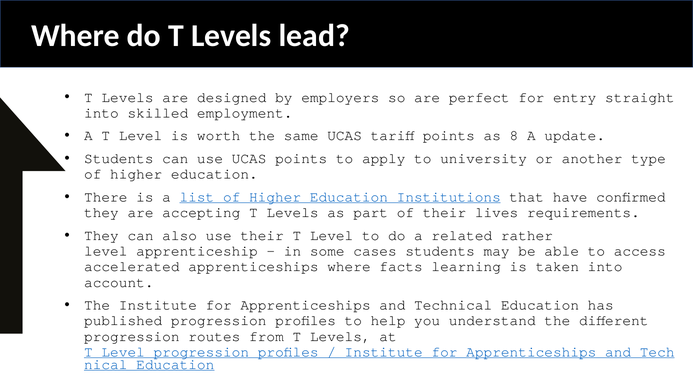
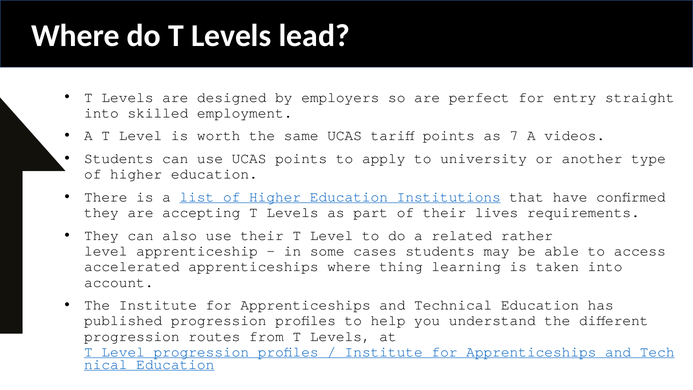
8: 8 -> 7
update: update -> videos
facts: facts -> thing
